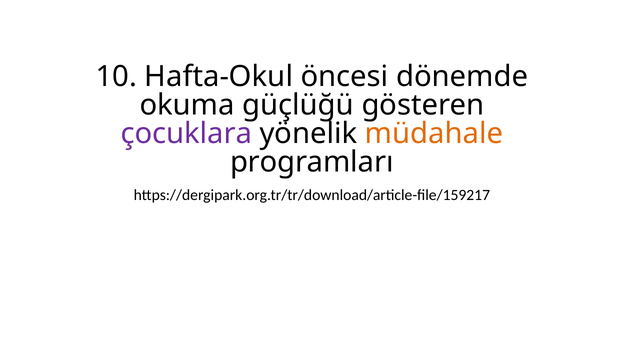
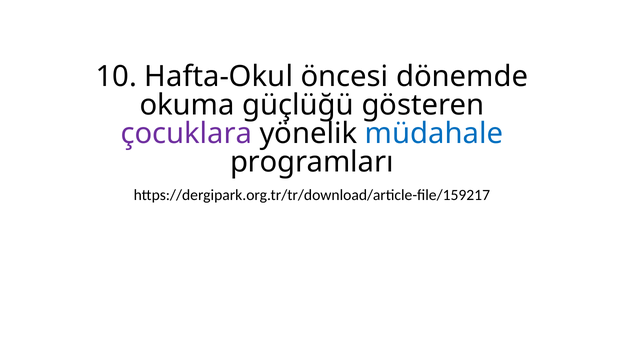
müdahale colour: orange -> blue
